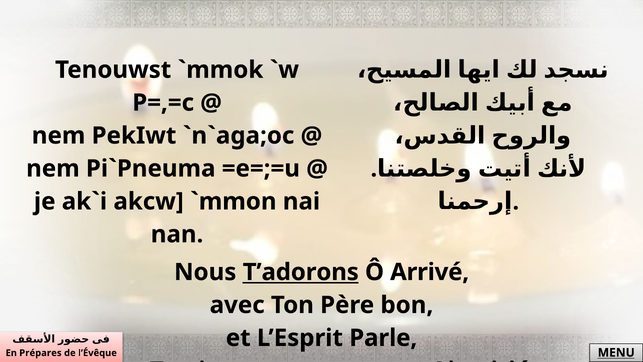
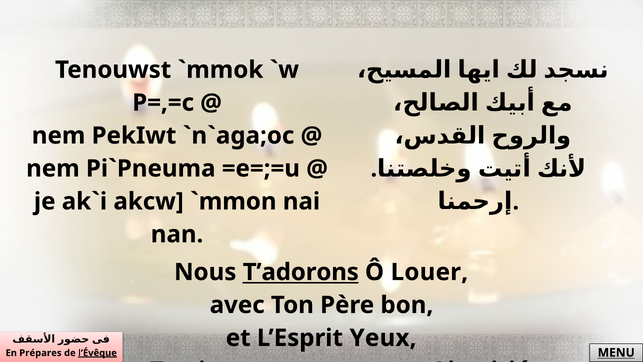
Arrivé: Arrivé -> Louer
Parle: Parle -> Yeux
l’Évêque underline: none -> present
